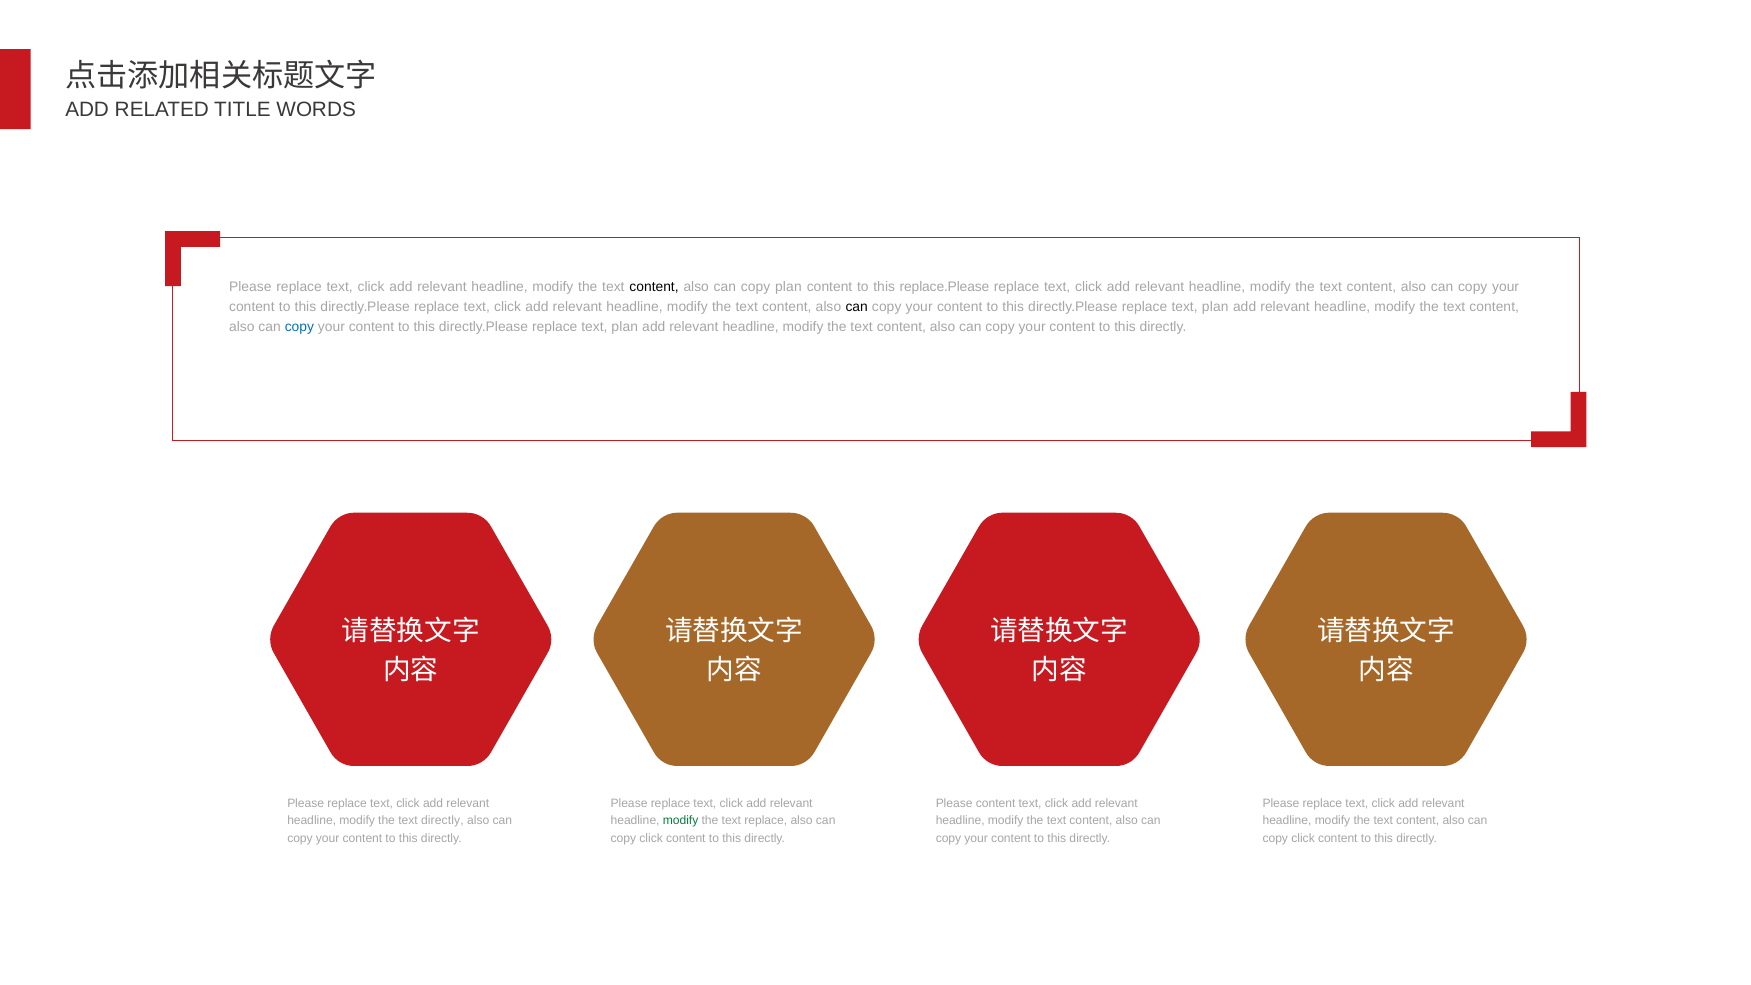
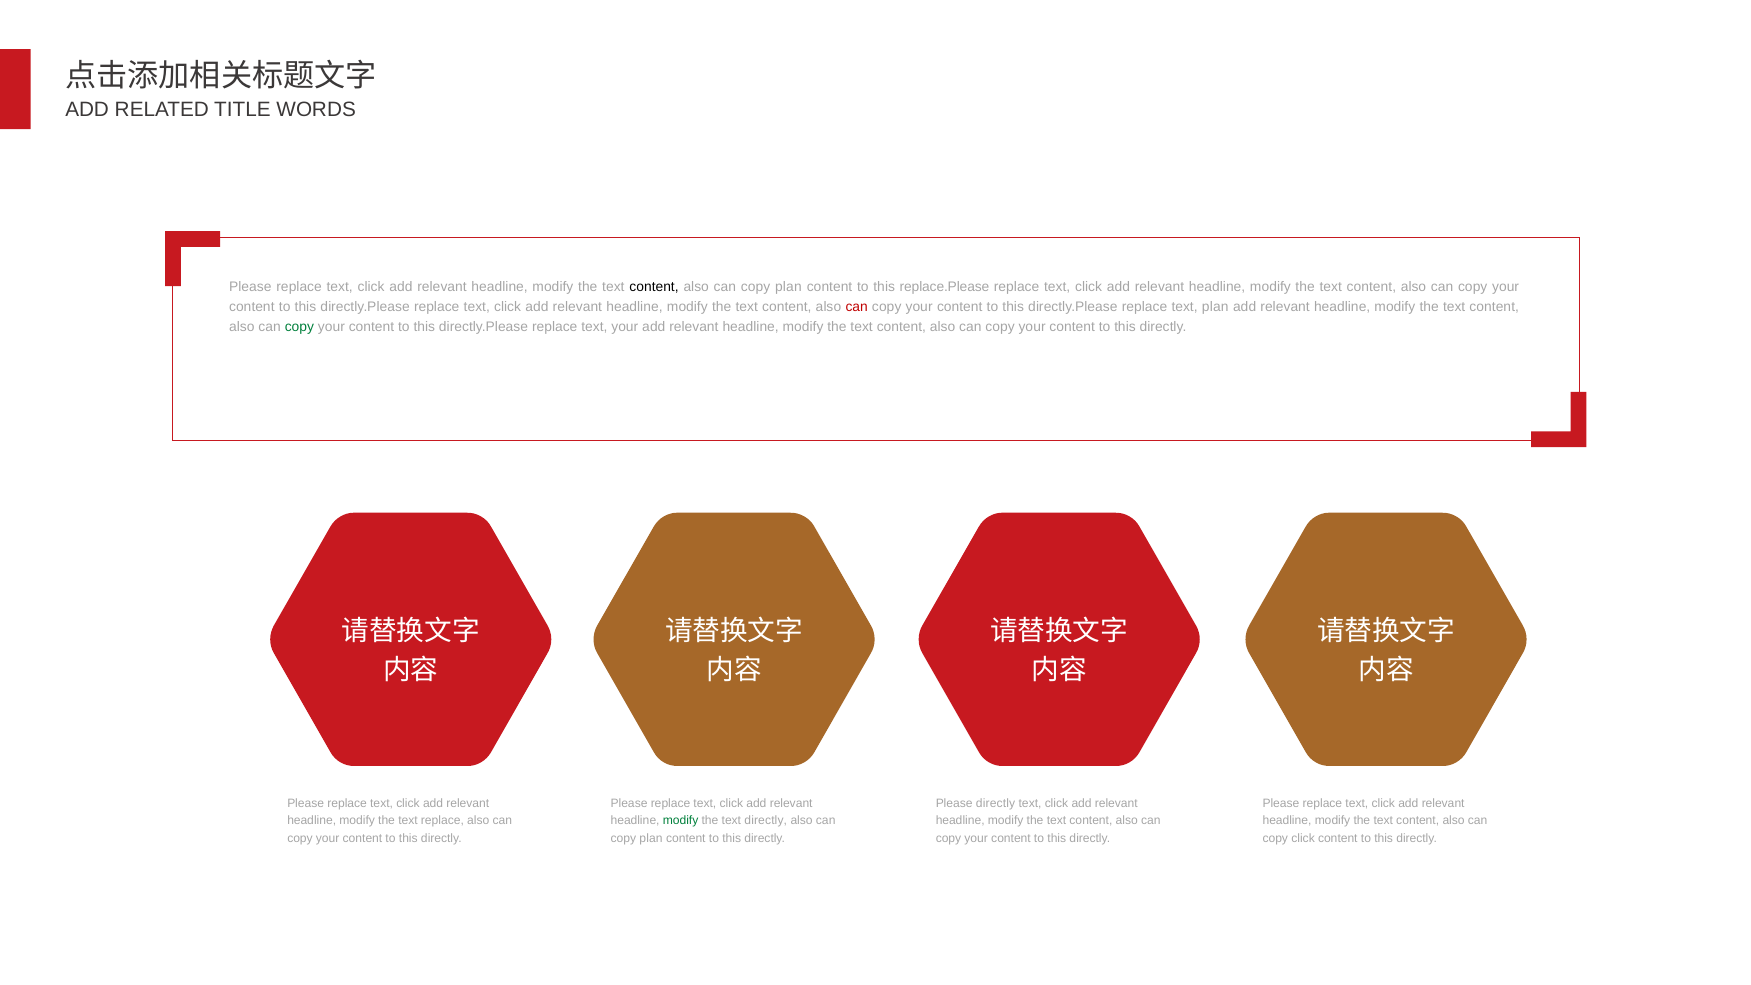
can at (857, 307) colour: black -> red
copy at (299, 327) colour: blue -> green
plan at (625, 327): plan -> your
Please content: content -> directly
text directly: directly -> replace
text replace: replace -> directly
click at (651, 838): click -> plan
